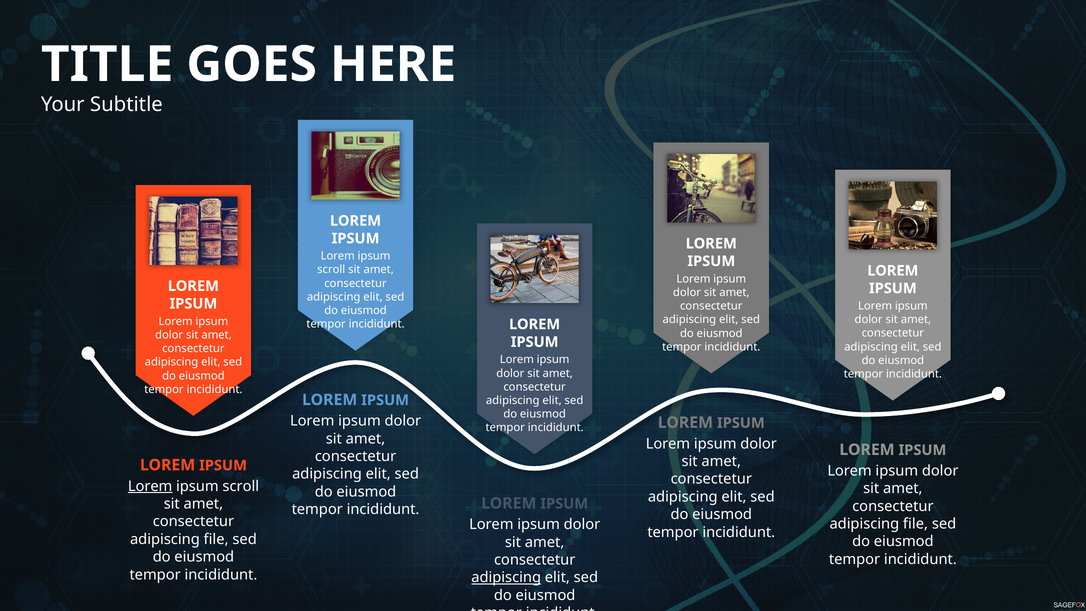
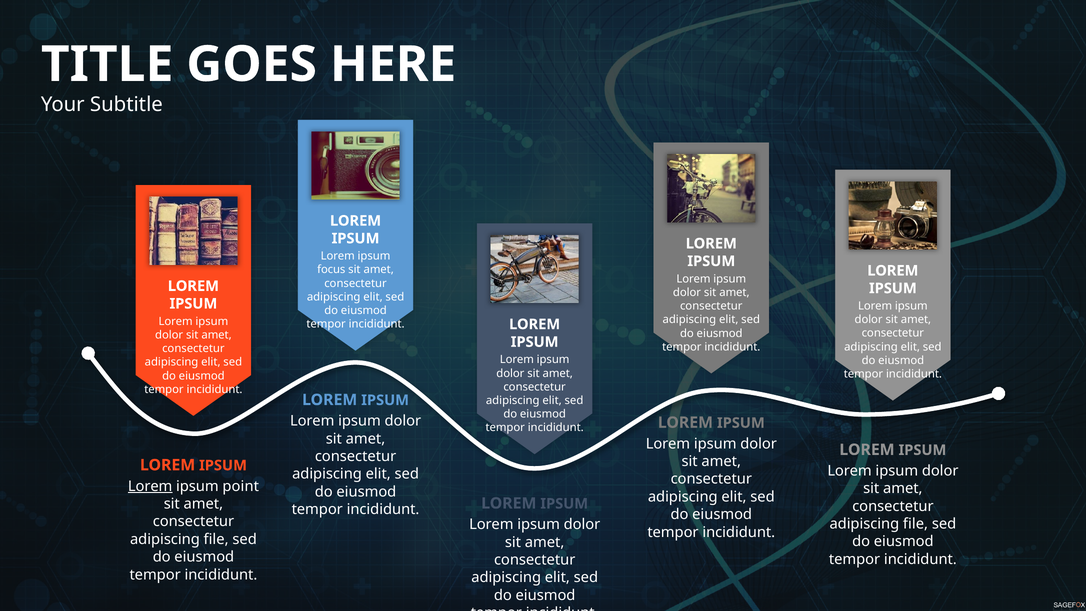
scroll at (331, 270): scroll -> focus
scroll at (241, 486): scroll -> point
adipiscing at (506, 577) underline: present -> none
